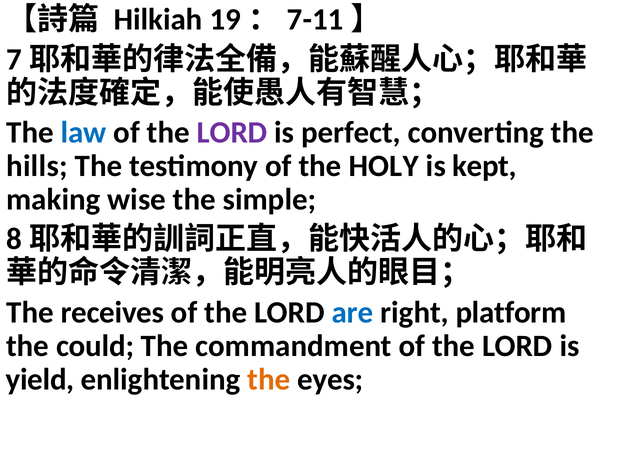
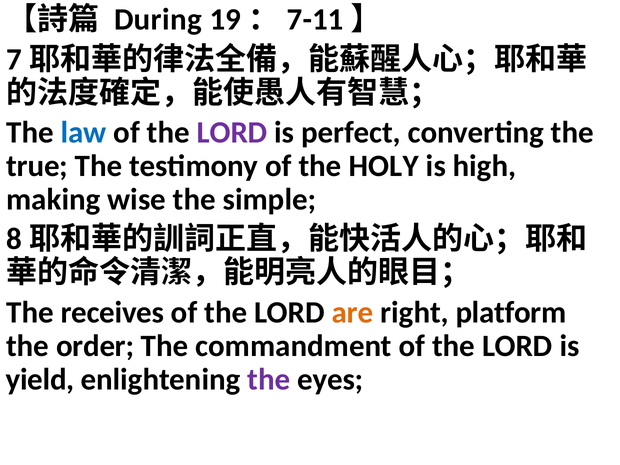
Hilkiah: Hilkiah -> During
hills: hills -> true
kept: kept -> high
are colour: blue -> orange
could: could -> order
the at (269, 379) colour: orange -> purple
